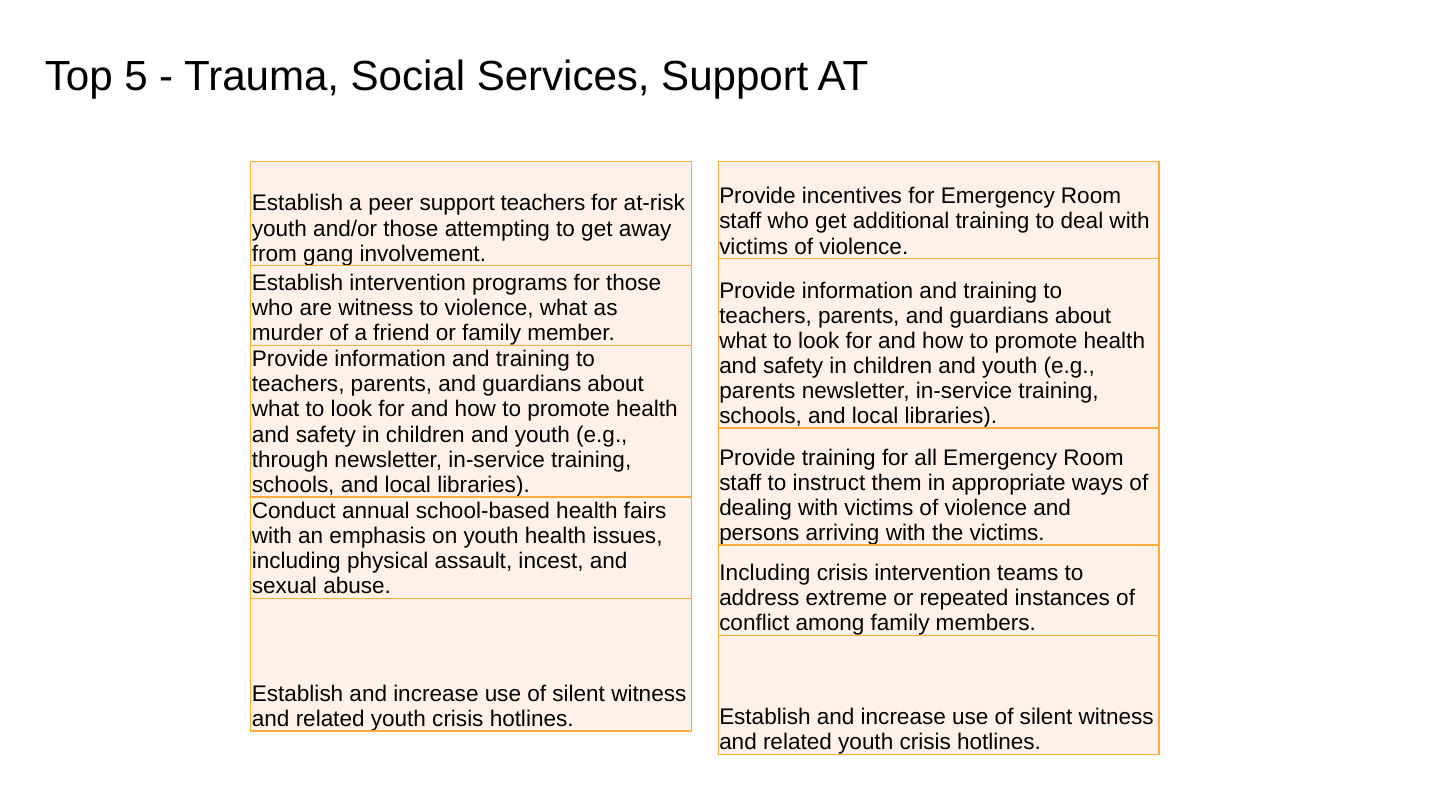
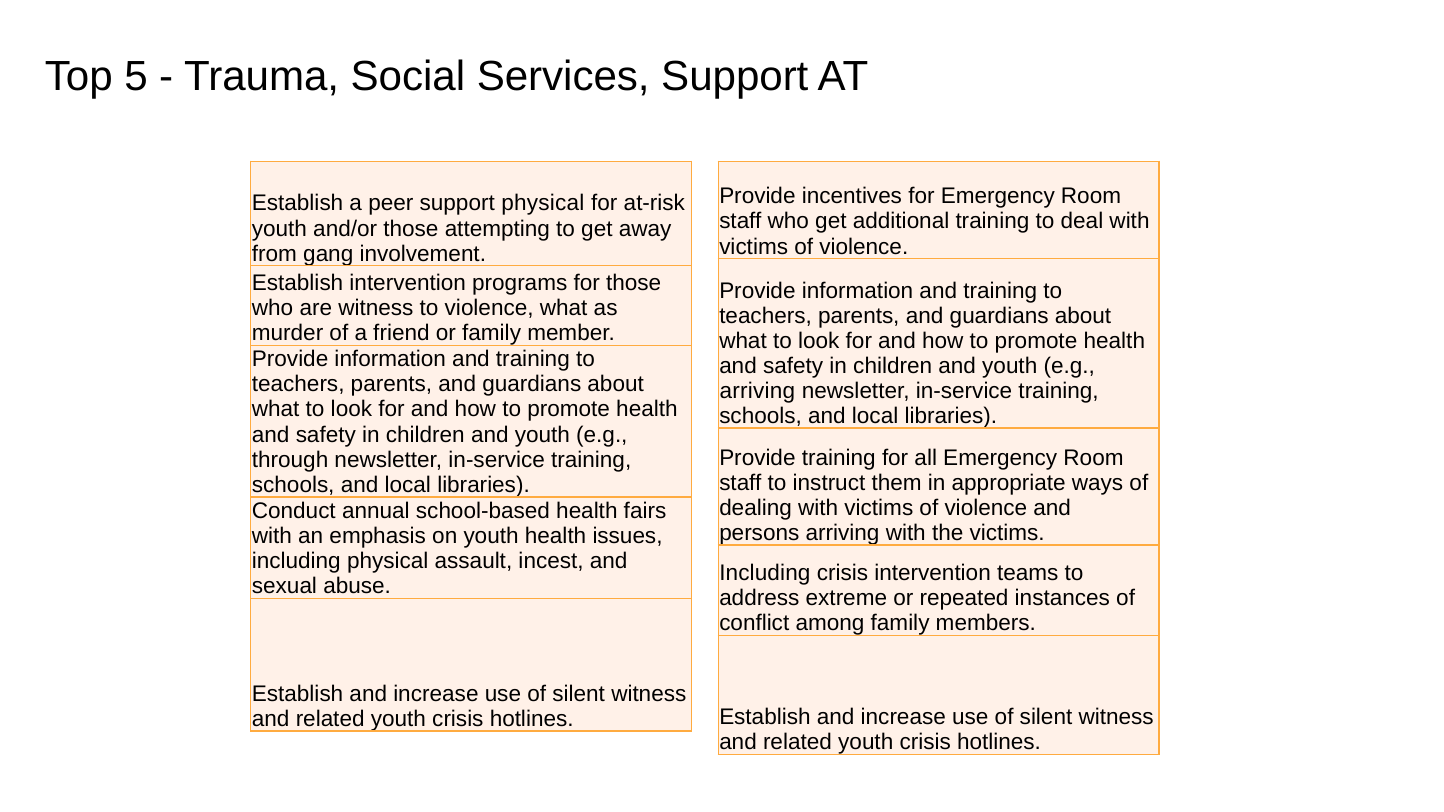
support teachers: teachers -> physical
parents at (757, 391): parents -> arriving
